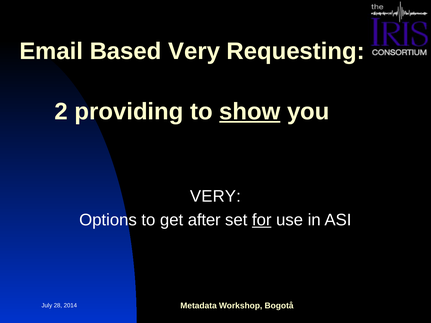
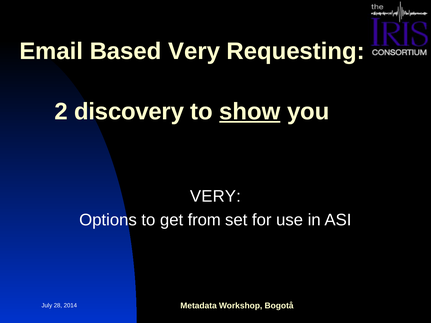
providing: providing -> discovery
after: after -> from
for underline: present -> none
